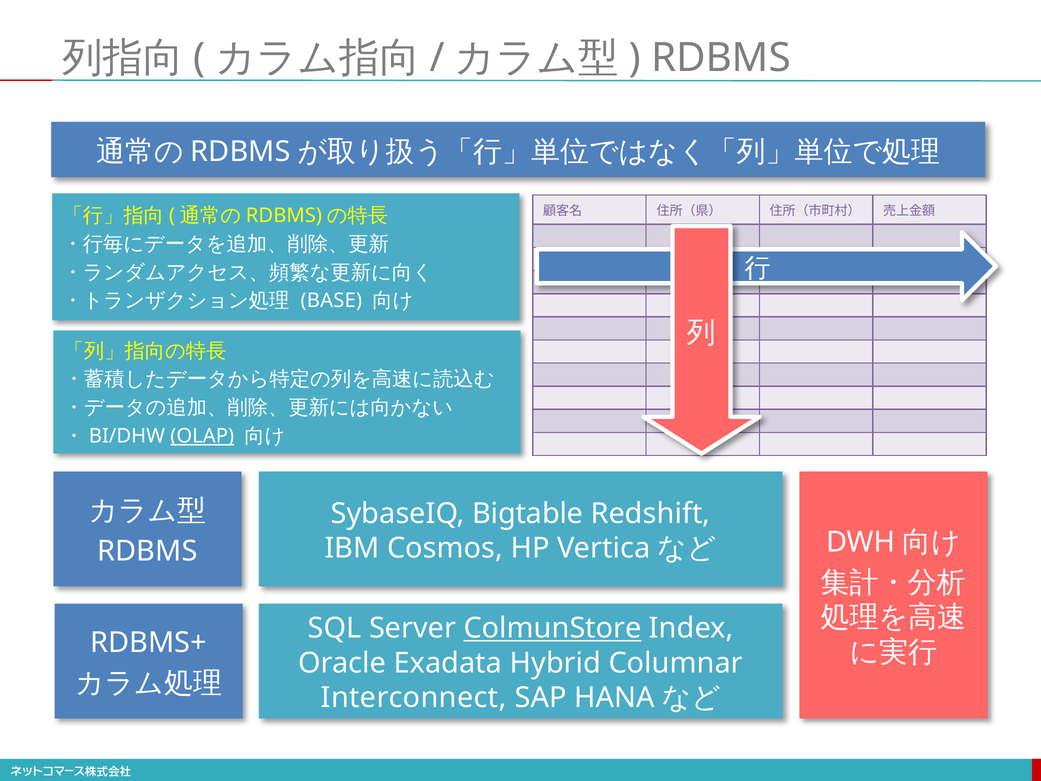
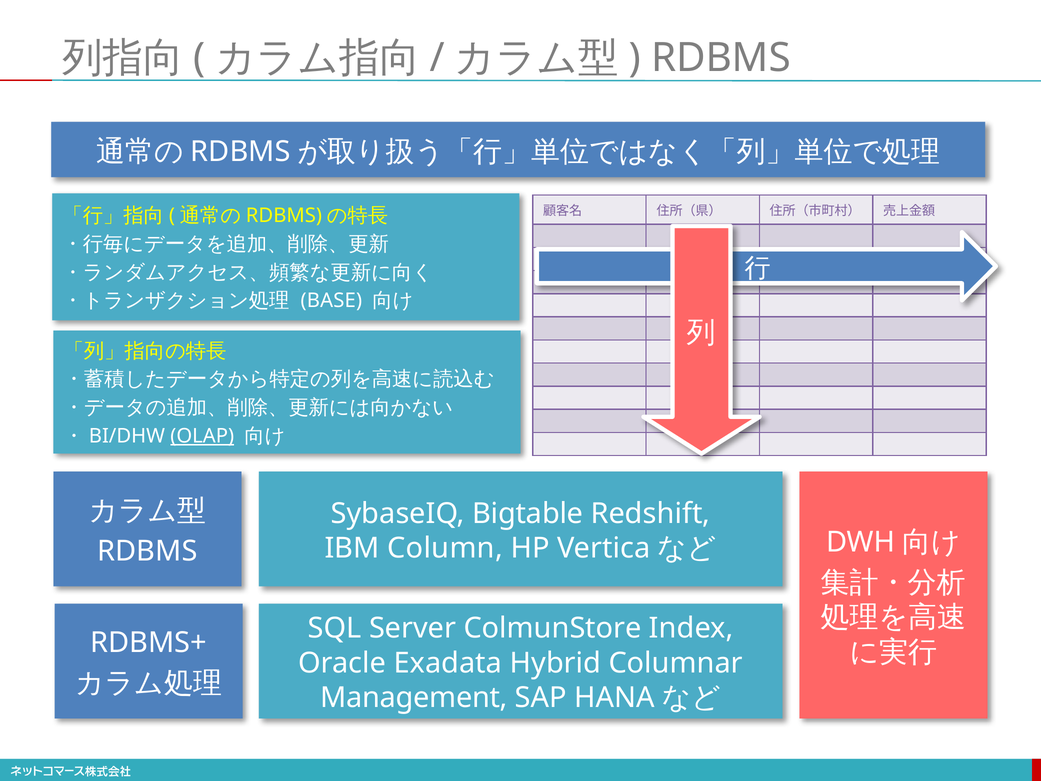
Cosmos: Cosmos -> Column
ColmunStore underline: present -> none
Interconnect: Interconnect -> Management
